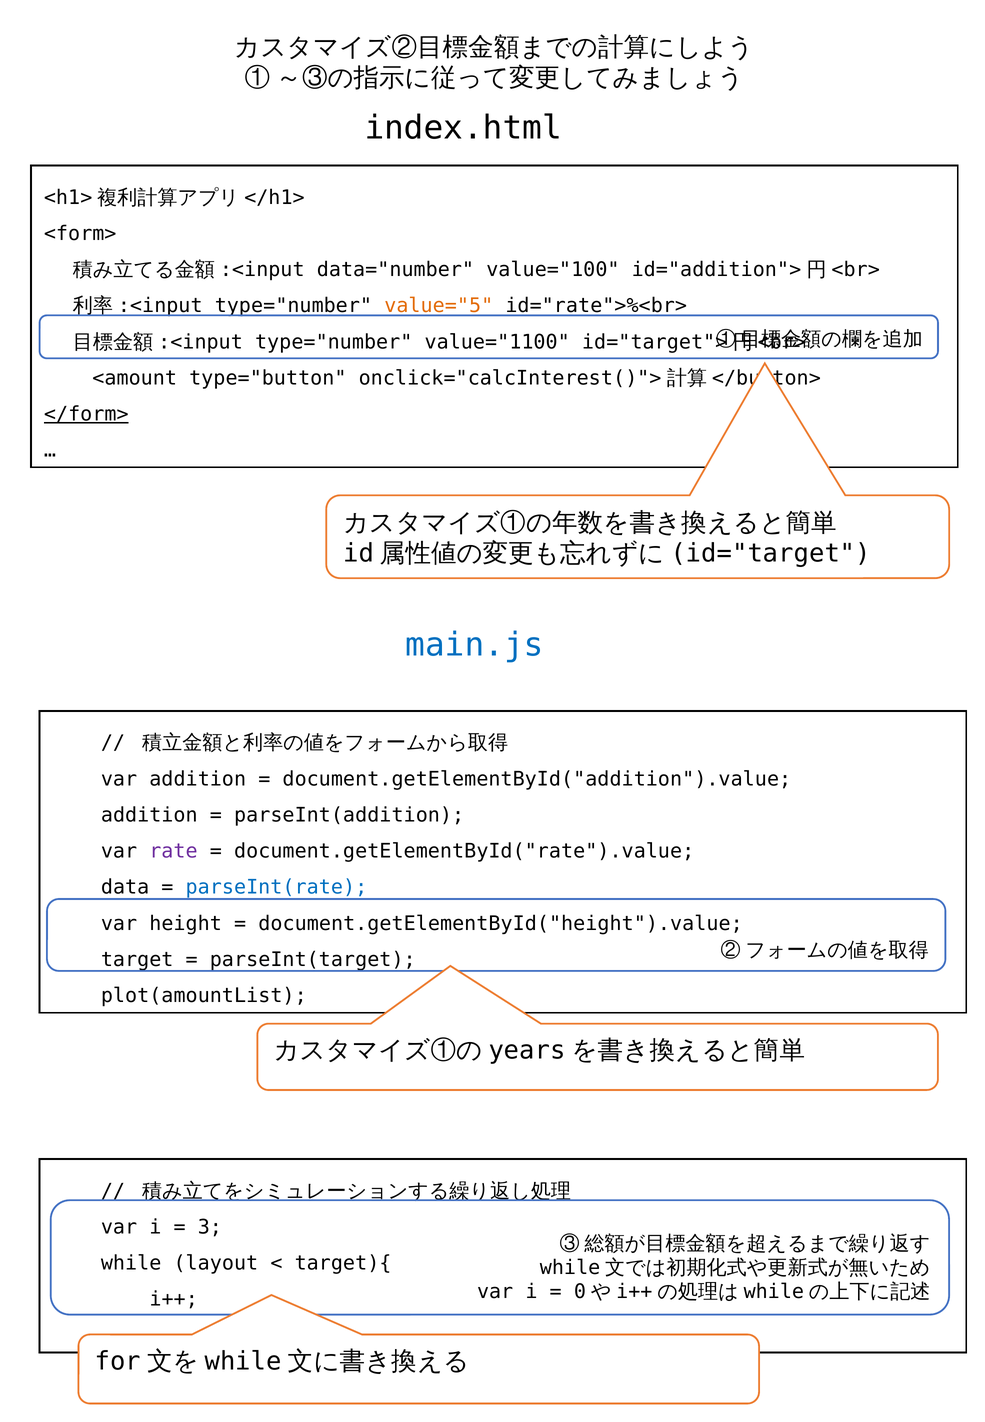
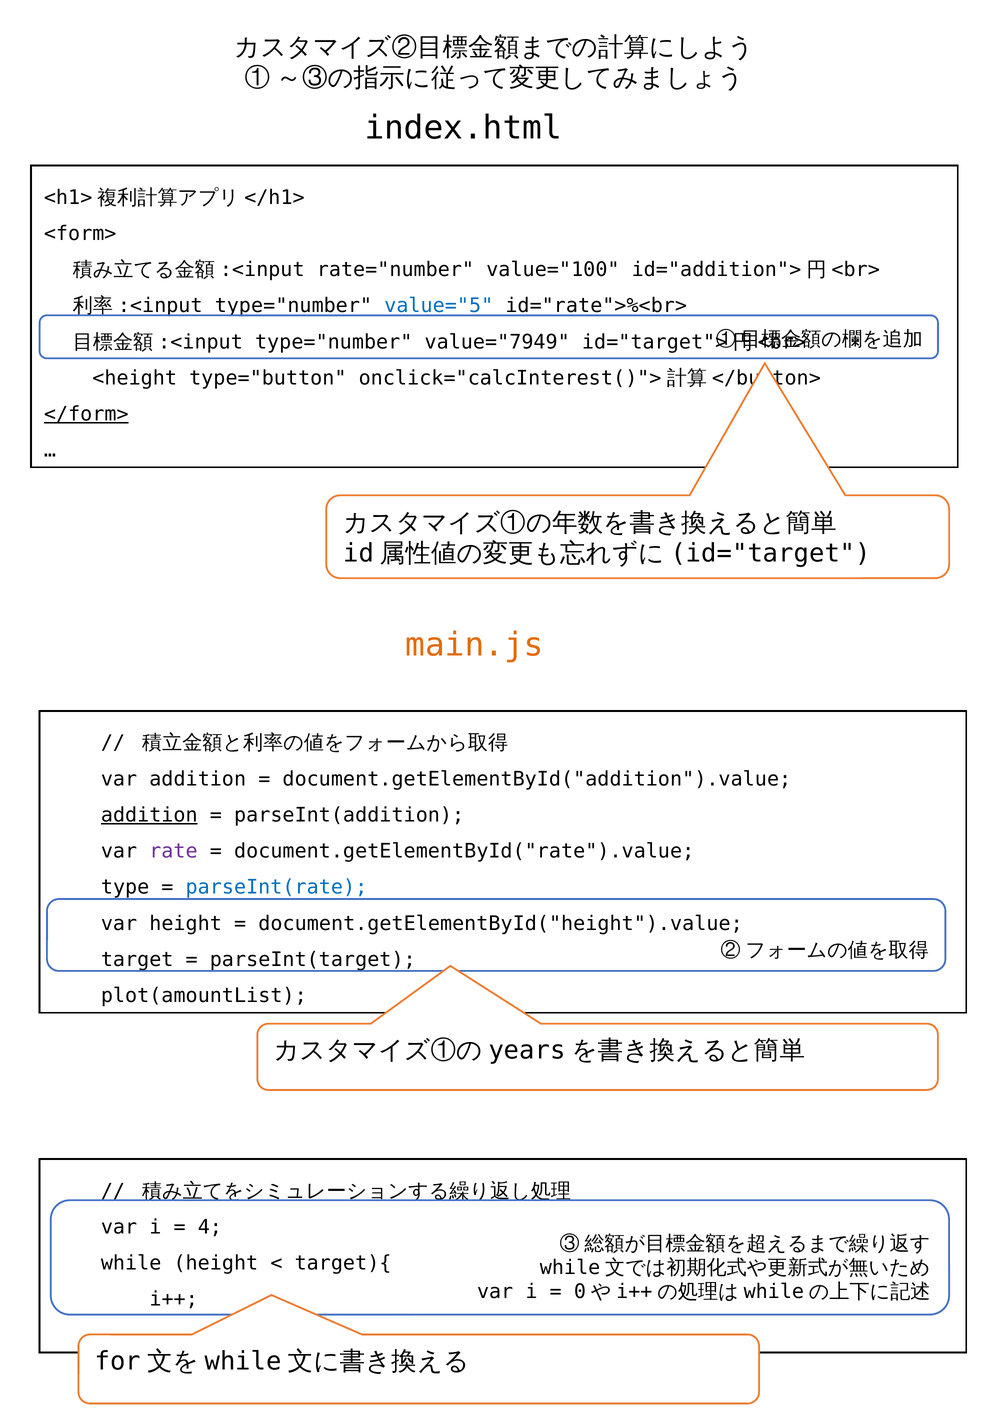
data="number: data="number -> rate="number
value="5 colour: orange -> blue
value="1100: value="1100 -> value="7949
<amount: <amount -> <height
main.js colour: blue -> orange
addition at (149, 816) underline: none -> present
data: data -> type
3: 3 -> 4
while layout: layout -> height
